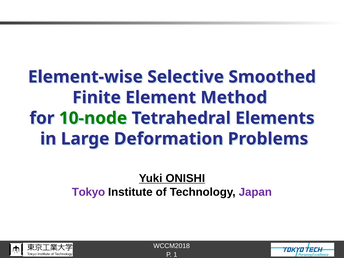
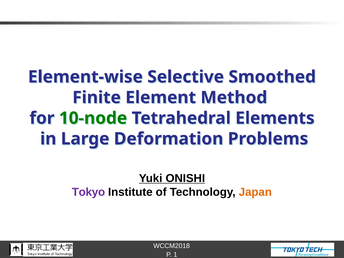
Japan colour: purple -> orange
